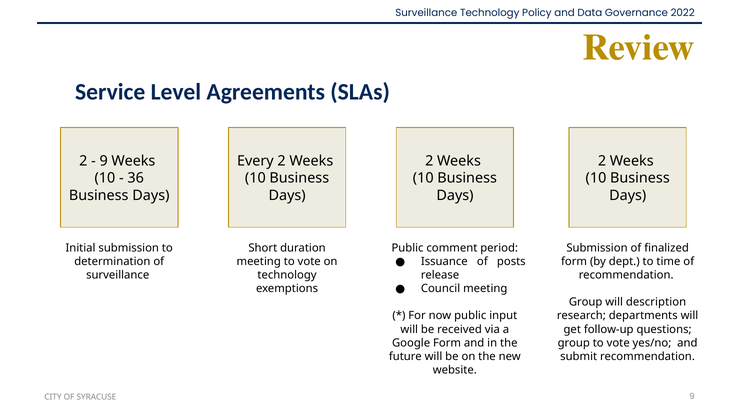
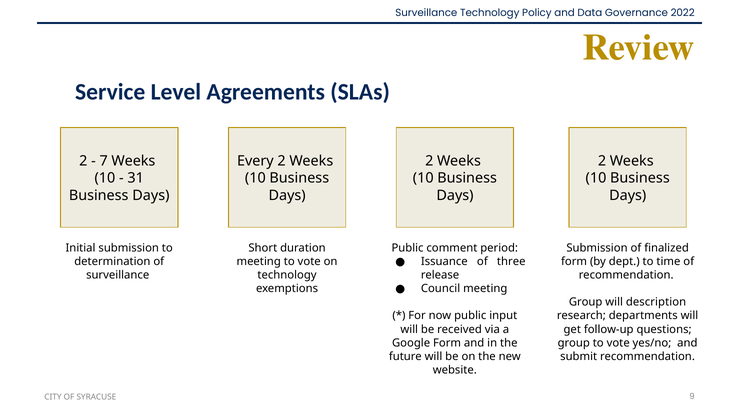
9 at (104, 161): 9 -> 7
36: 36 -> 31
posts: posts -> three
